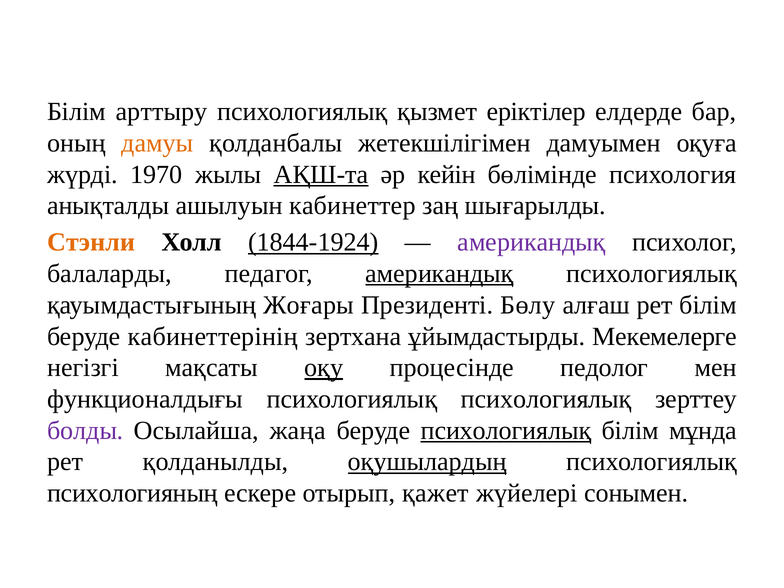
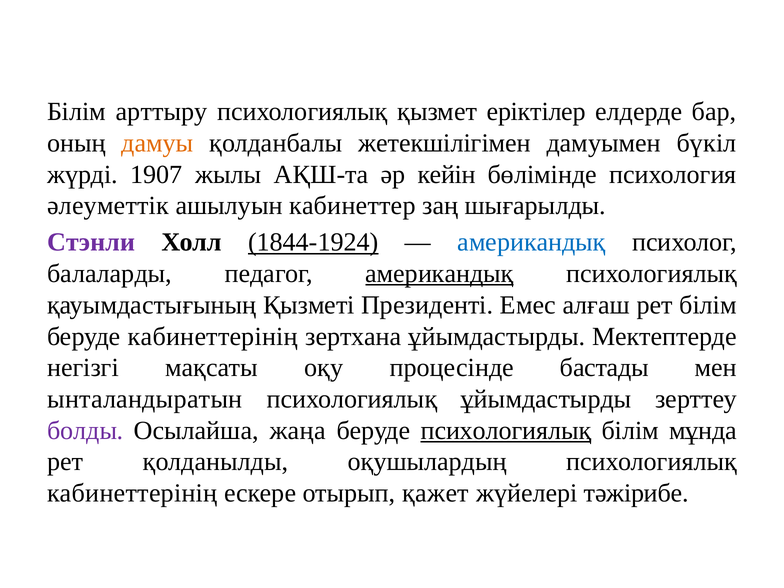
оқуға: оқуға -> бүкіл
1970: 1970 -> 1907
АҚШ-та underline: present -> none
анықталды: анықталды -> әлеуметтік
Стэнли colour: orange -> purple
американдық at (532, 242) colour: purple -> blue
Жоғары: Жоғары -> Қызметі
Бөлу: Бөлу -> Емес
Мекемелерге: Мекемелерге -> Мектептерде
оқу underline: present -> none
педолог: педолог -> бастады
функционалдығы: функционалдығы -> ынталандыратын
психологиялық психологиялық: психологиялық -> ұйымдастырды
оқушылардың underline: present -> none
психологияның at (132, 493): психологияның -> кабинеттерінің
сонымен: сонымен -> тәжірибе
